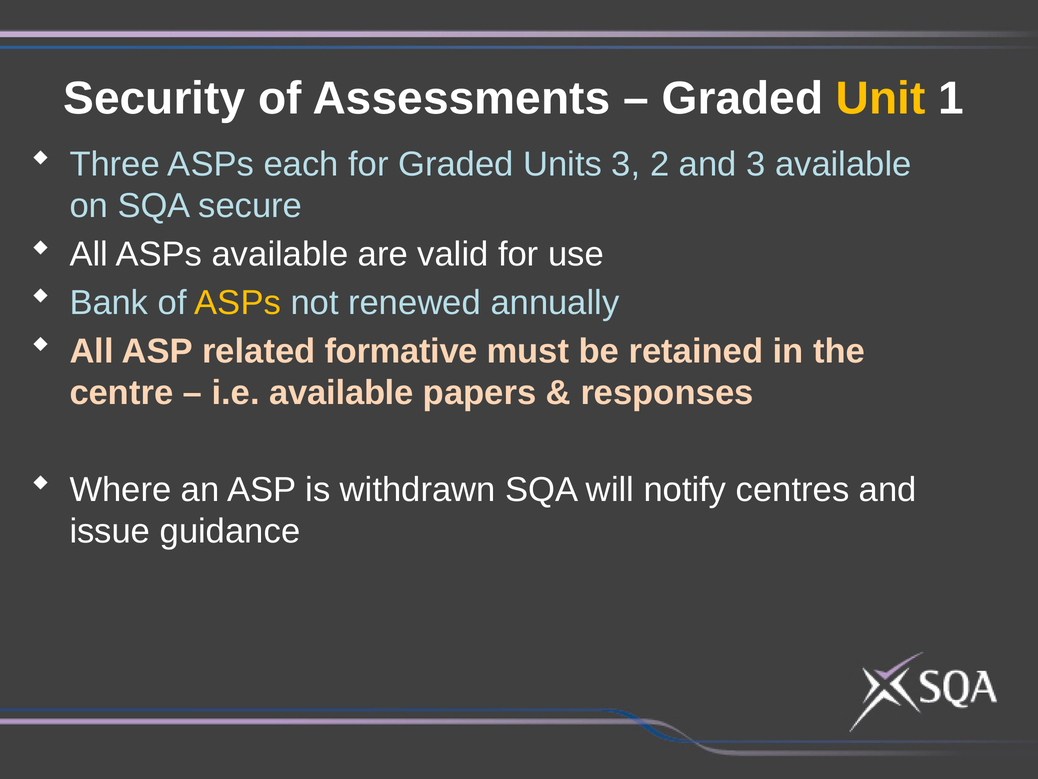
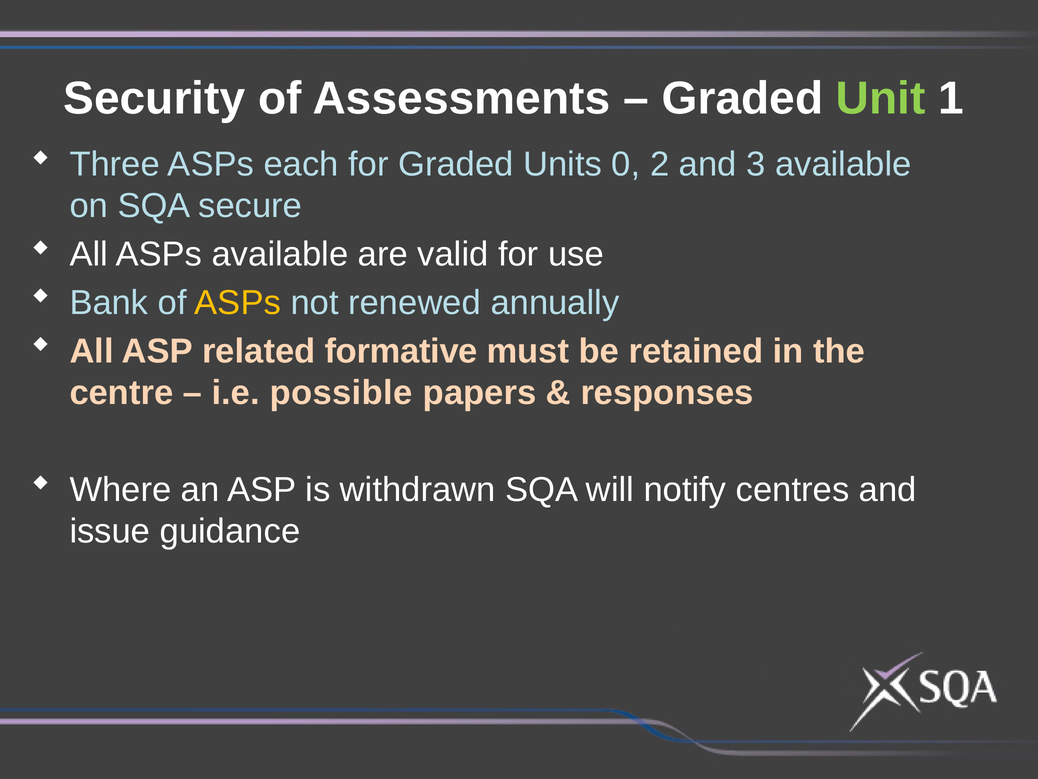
Unit colour: yellow -> light green
Units 3: 3 -> 0
i.e available: available -> possible
